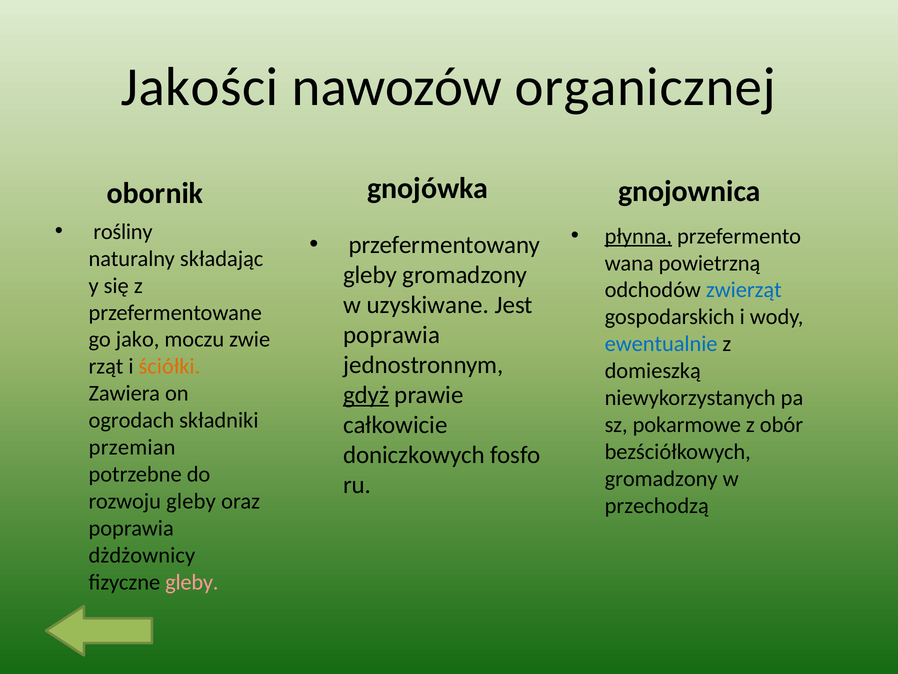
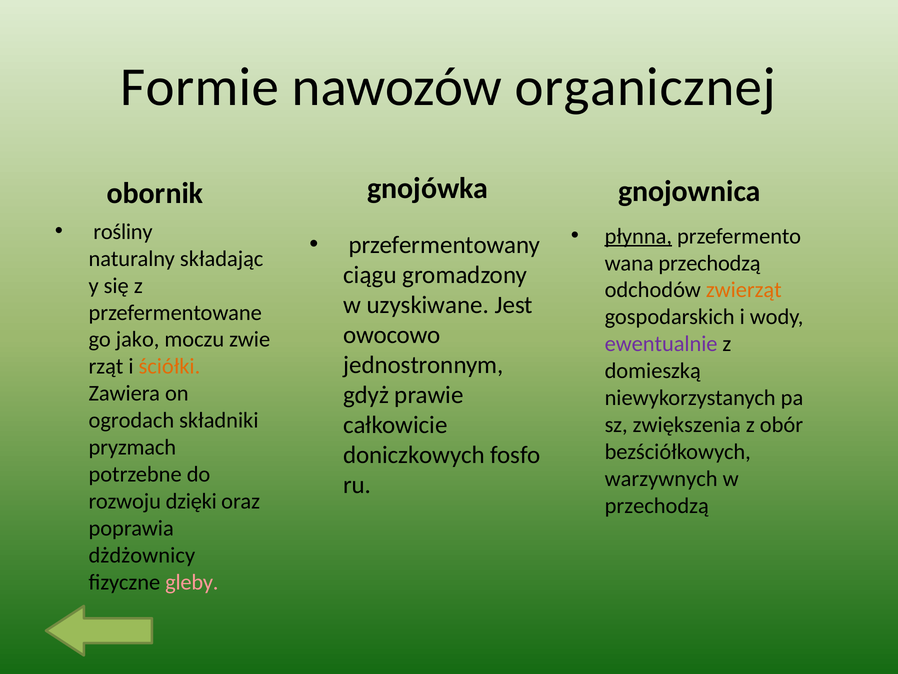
Jakości: Jakości -> Formie
powietrzną at (709, 263): powietrzną -> przechodzą
gleby at (370, 275): gleby -> ciągu
zwierząt colour: blue -> orange
poprawia at (392, 335): poprawia -> owocowo
ewentualnie colour: blue -> purple
gdyż underline: present -> none
pokarmowe: pokarmowe -> zwiększenia
przemian: przemian -> pryzmach
gromadzony at (661, 478): gromadzony -> warzywnych
rozwoju gleby: gleby -> dzięki
